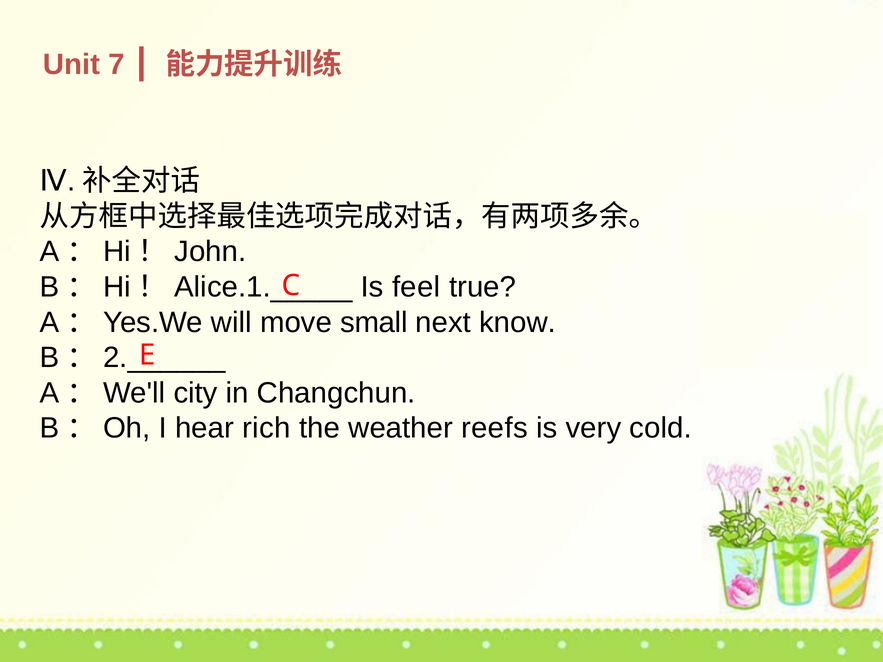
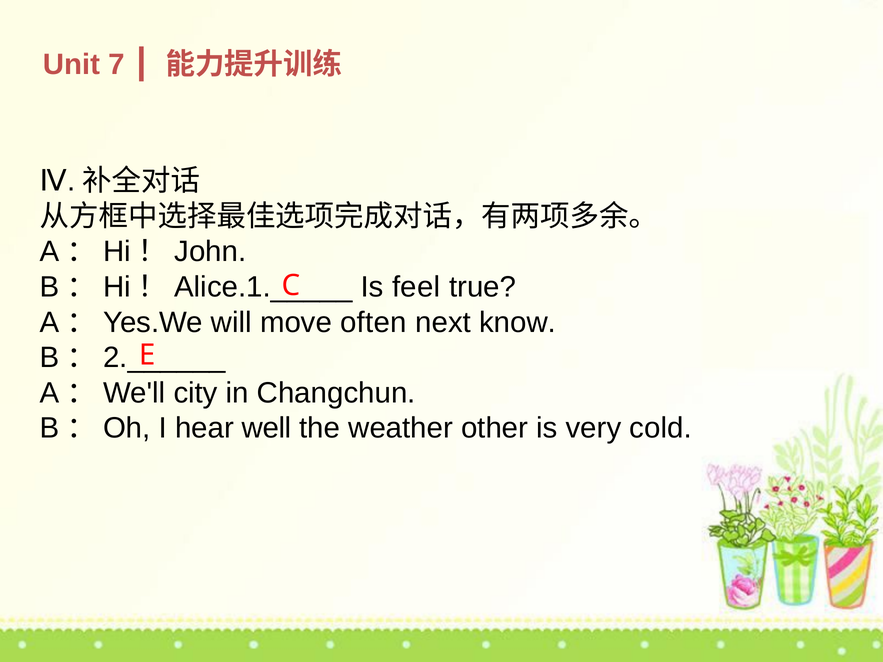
small: small -> often
rich: rich -> well
reefs: reefs -> other
